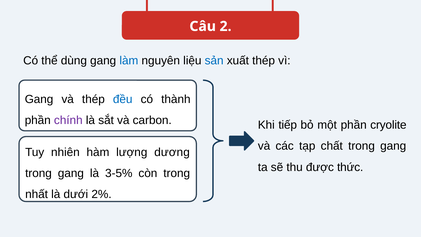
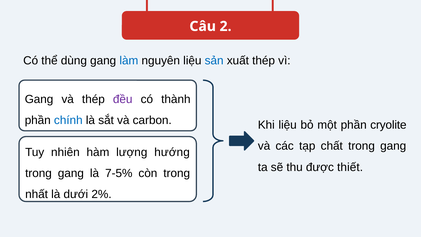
đều colour: blue -> purple
chính colour: purple -> blue
Khi tiếp: tiếp -> liệu
dương: dương -> hướng
thức: thức -> thiết
3-5%: 3-5% -> 7-5%
